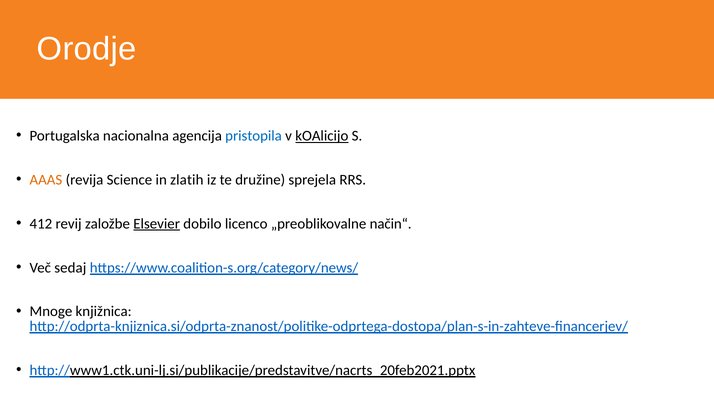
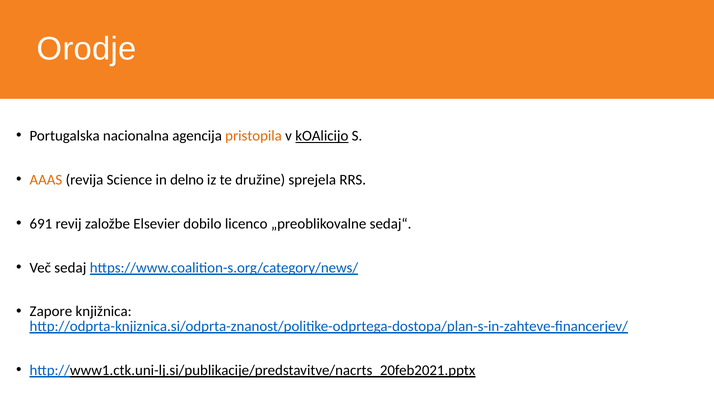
pristopila colour: blue -> orange
zlatih: zlatih -> delno
412: 412 -> 691
Elsevier underline: present -> none
način“: način“ -> sedaj“
Mnoge: Mnoge -> Zapore
